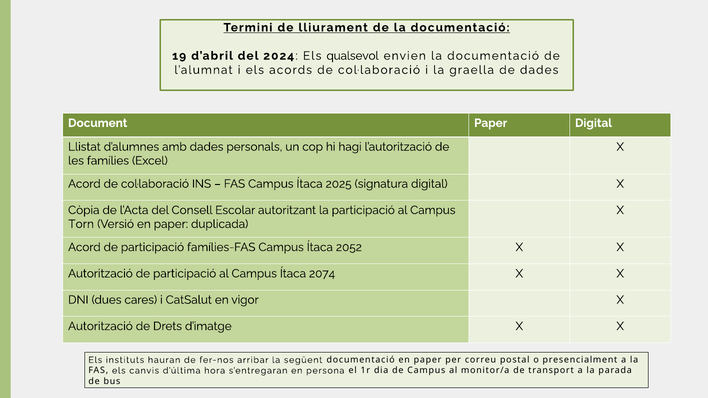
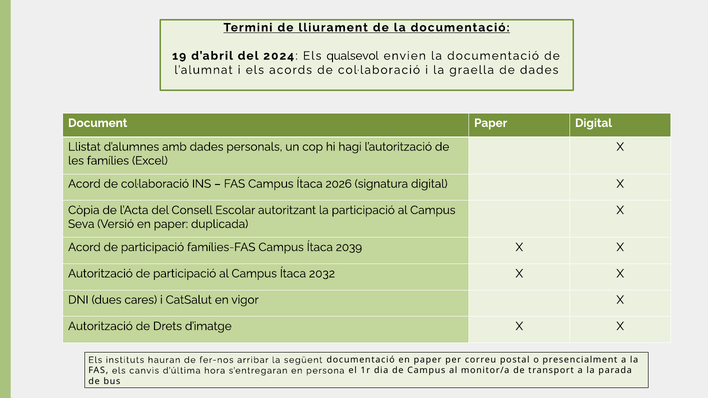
2025: 2025 -> 2026
Torn: Torn -> Seva
2052: 2052 -> 2039
2074: 2074 -> 2032
